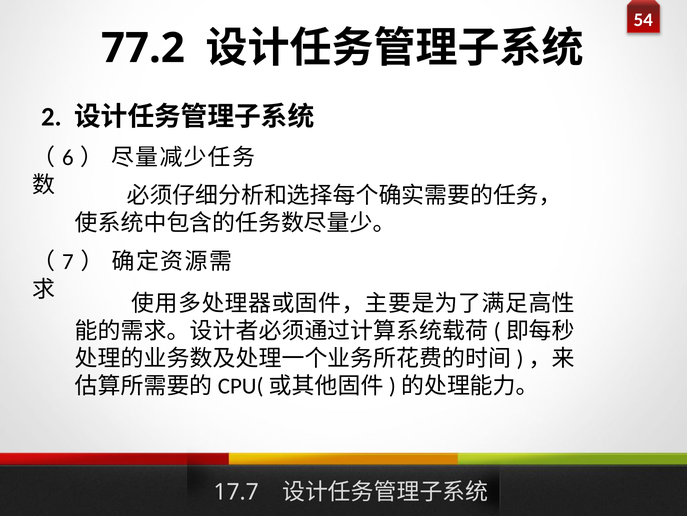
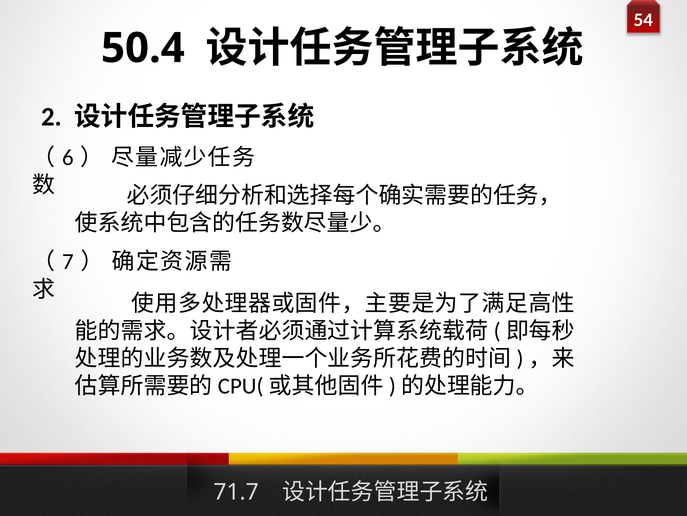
77.2: 77.2 -> 50.4
17.7: 17.7 -> 71.7
